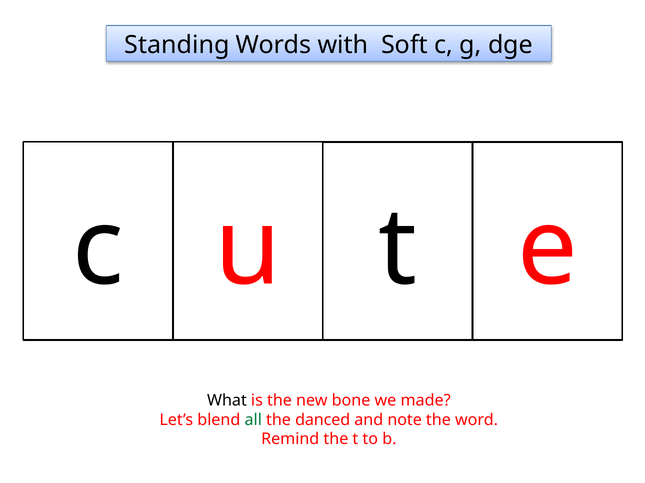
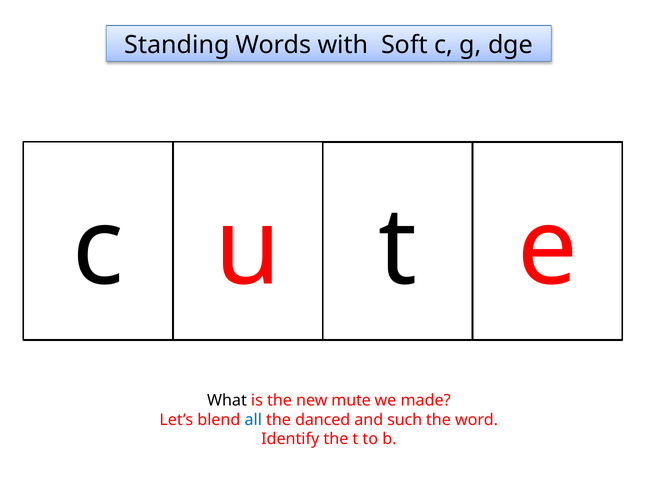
bone: bone -> mute
all colour: green -> blue
note: note -> such
Remind: Remind -> Identify
